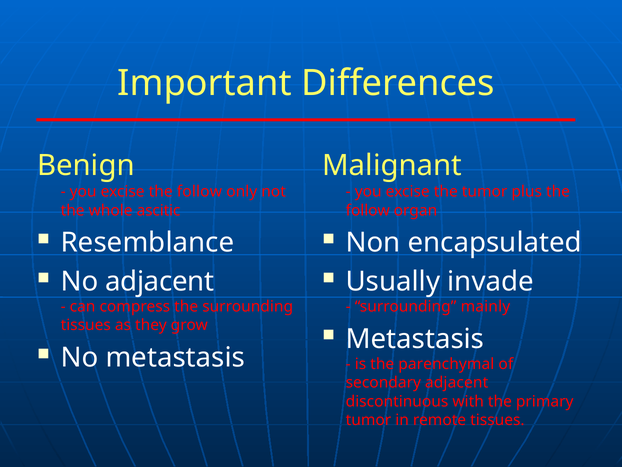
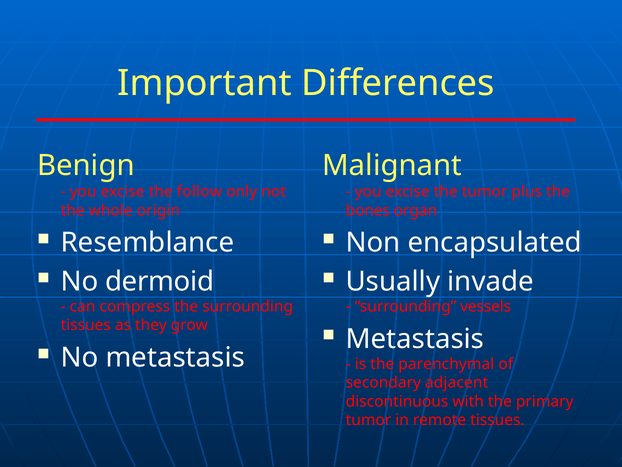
ascitic: ascitic -> origin
follow at (368, 210): follow -> bones
No adjacent: adjacent -> dermoid
mainly: mainly -> vessels
